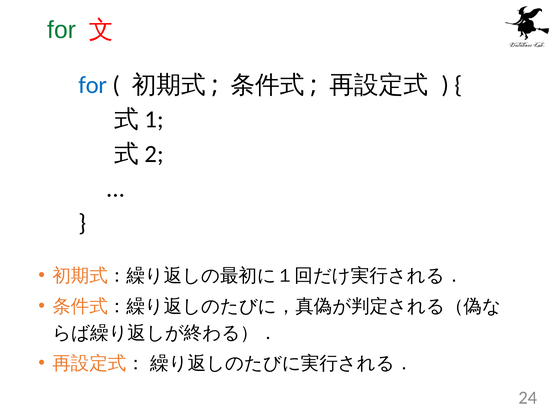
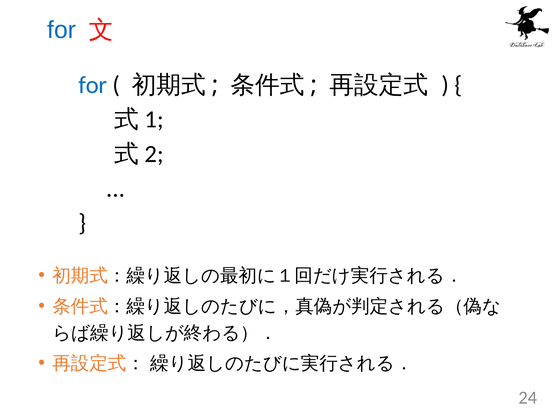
for at (62, 30) colour: green -> blue
